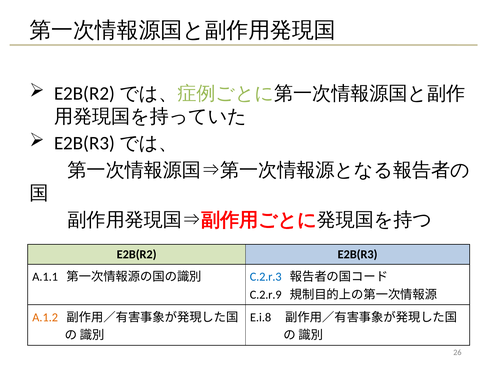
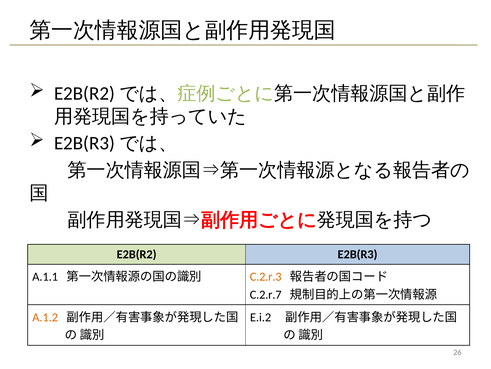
C.2.r.3 colour: blue -> orange
C.2.r.9: C.2.r.9 -> C.2.r.7
E.i.8: E.i.8 -> E.i.2
